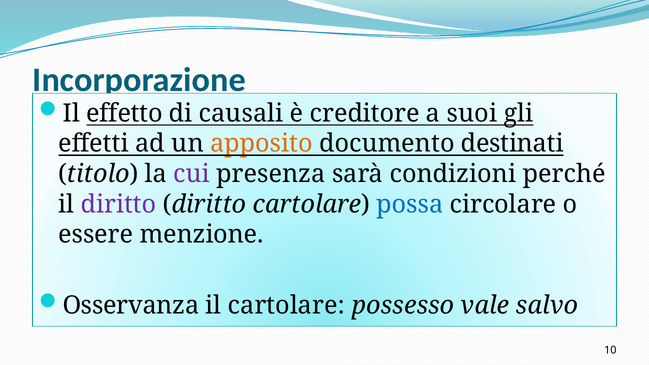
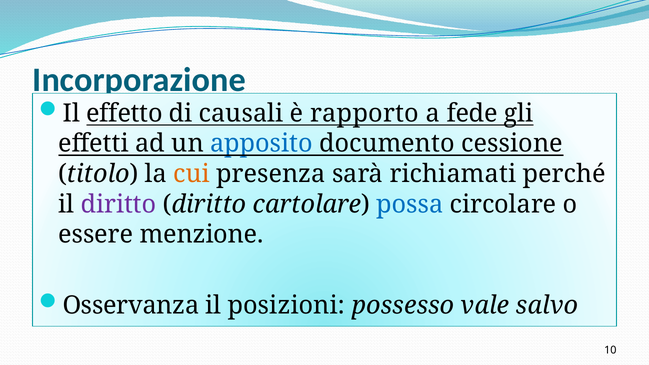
creditore: creditore -> rapporto
suoi: suoi -> fede
apposito colour: orange -> blue
destinati: destinati -> cessione
cui colour: purple -> orange
condizioni: condizioni -> richiamati
il cartolare: cartolare -> posizioni
